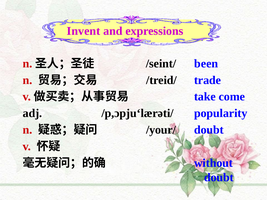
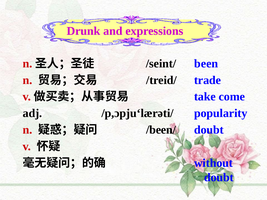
Invent: Invent -> Drunk
/your/: /your/ -> /been/
